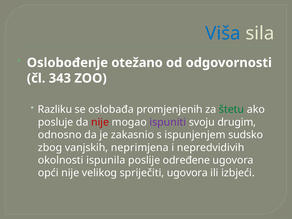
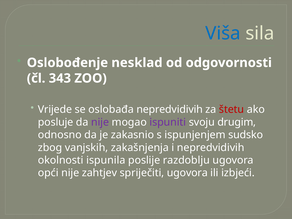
otežano: otežano -> nesklad
Razliku: Razliku -> Vrijede
oslobađa promjenjenih: promjenjenih -> nepredvidivih
štetu colour: green -> red
nije at (100, 122) colour: red -> purple
neprimjena: neprimjena -> zakašnjenja
određene: određene -> razdoblju
velikog: velikog -> zahtjev
